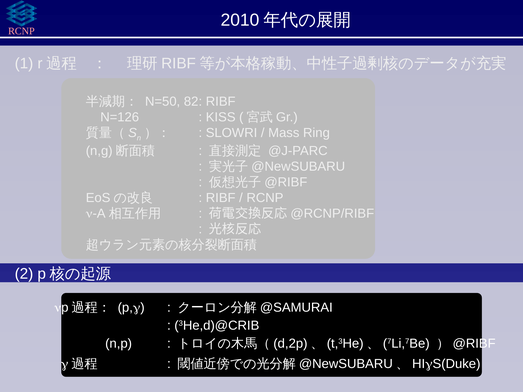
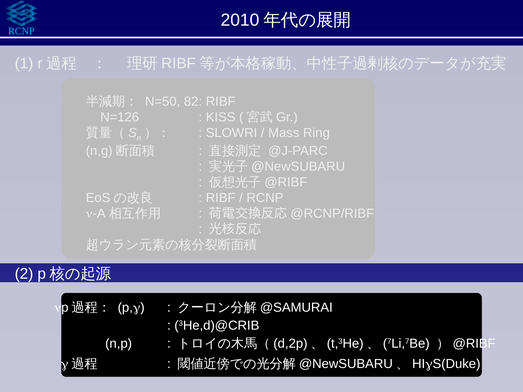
RCNP at (21, 31) colour: pink -> light blue
